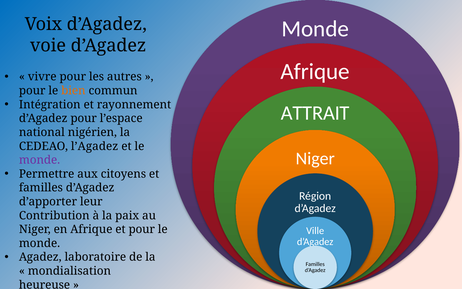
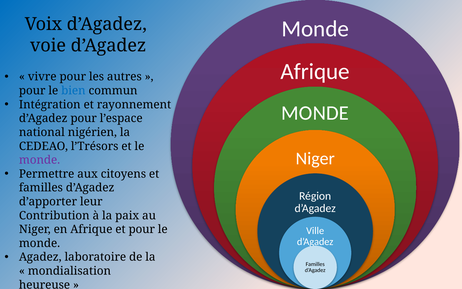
bien colour: orange -> blue
ATTRAIT at (315, 113): ATTRAIT -> MONDE
l’Agadez: l’Agadez -> l’Trésors
